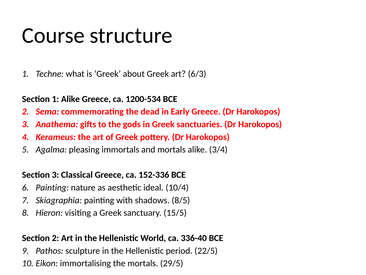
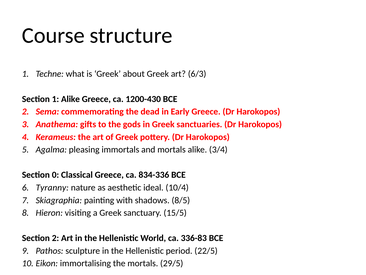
1200-534: 1200-534 -> 1200-430
Section 3: 3 -> 0
152-336: 152-336 -> 834-336
Painting at (52, 187): Painting -> Tyranny
336-40: 336-40 -> 336-83
